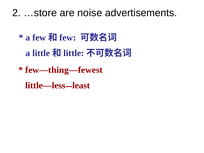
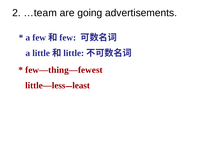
…store: …store -> …team
noise: noise -> going
